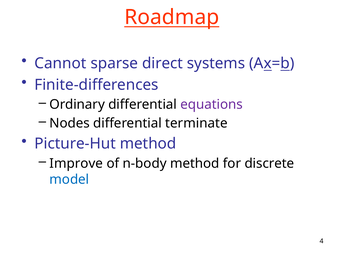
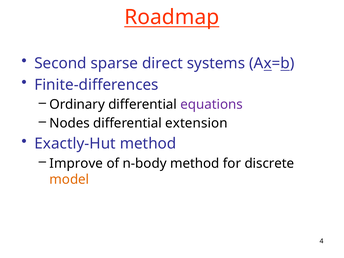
Cannot: Cannot -> Second
terminate: terminate -> extension
Picture-Hut: Picture-Hut -> Exactly-Hut
model colour: blue -> orange
